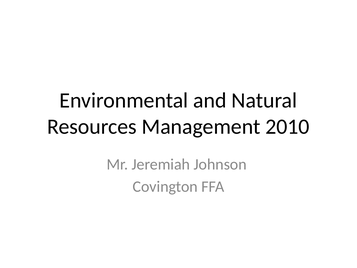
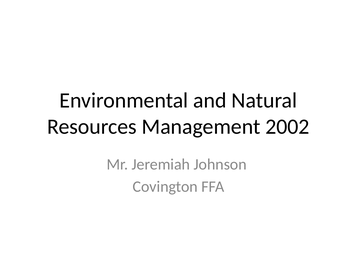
2010: 2010 -> 2002
